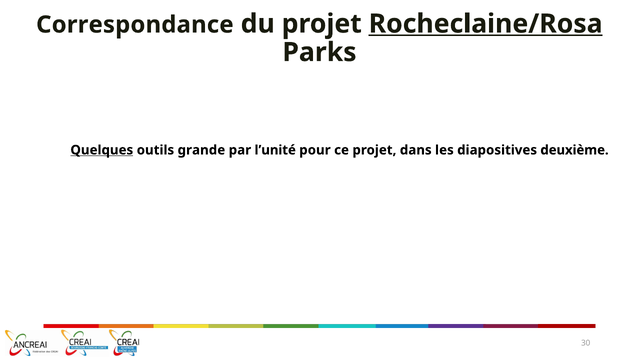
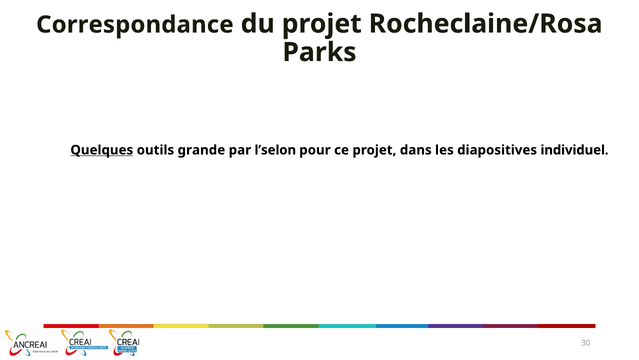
Rocheclaine/Rosa underline: present -> none
l’unité: l’unité -> l’selon
deuxième: deuxième -> individuel
